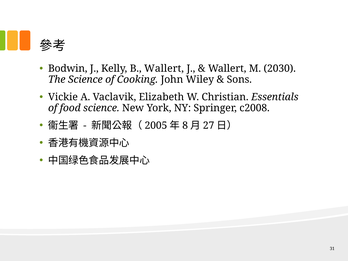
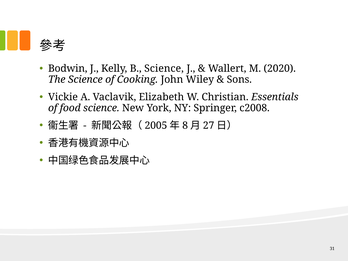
B Wallert: Wallert -> Science
2030: 2030 -> 2020
